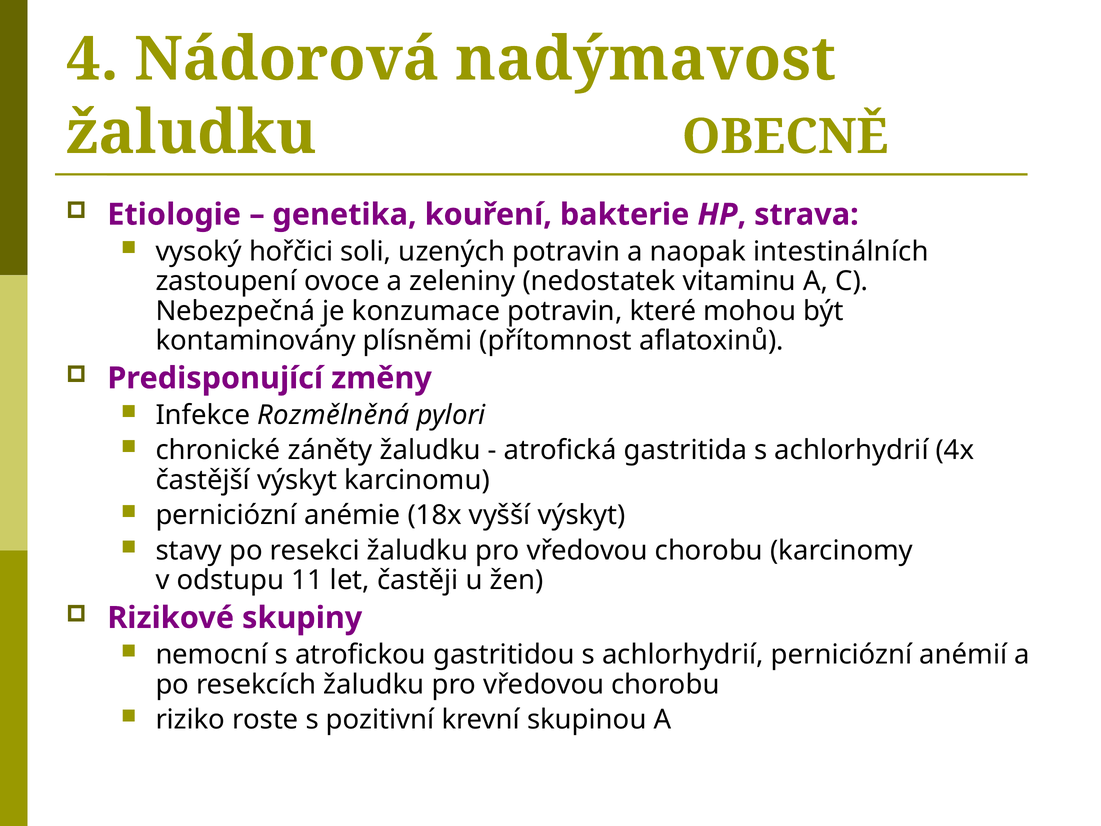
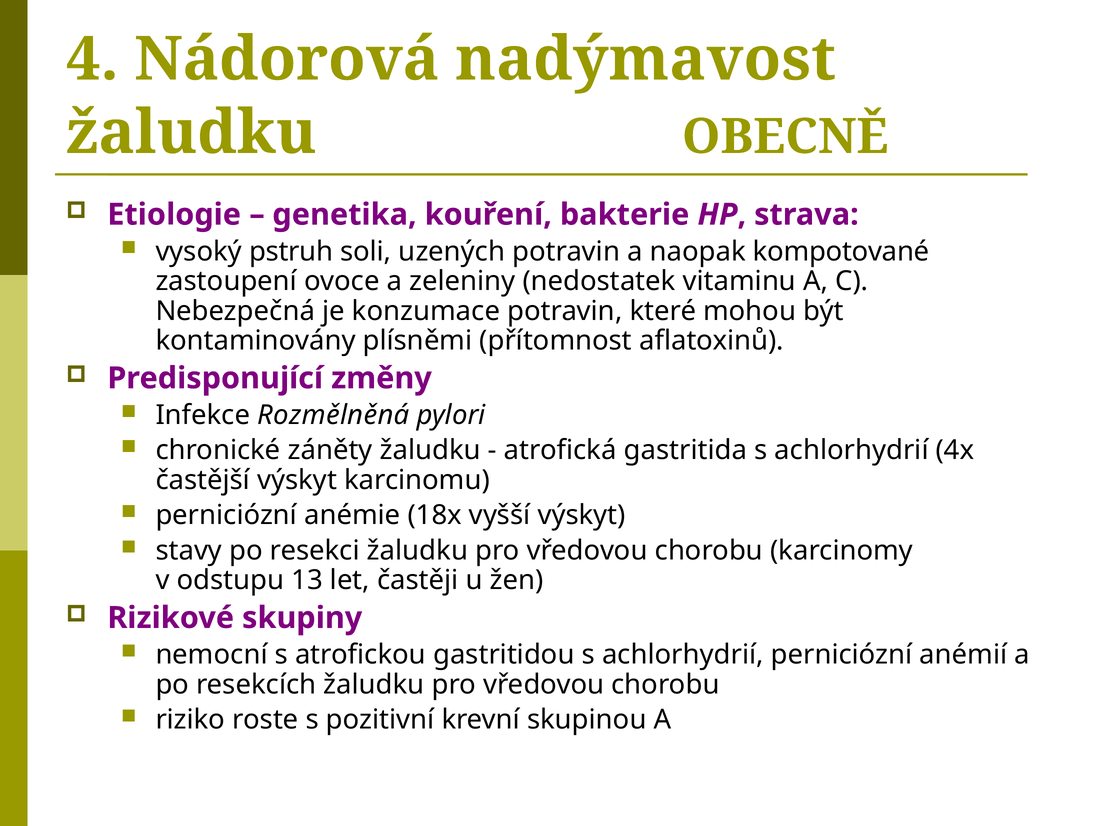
hořčici: hořčici -> pstruh
intestinálních: intestinálních -> kompotované
11: 11 -> 13
